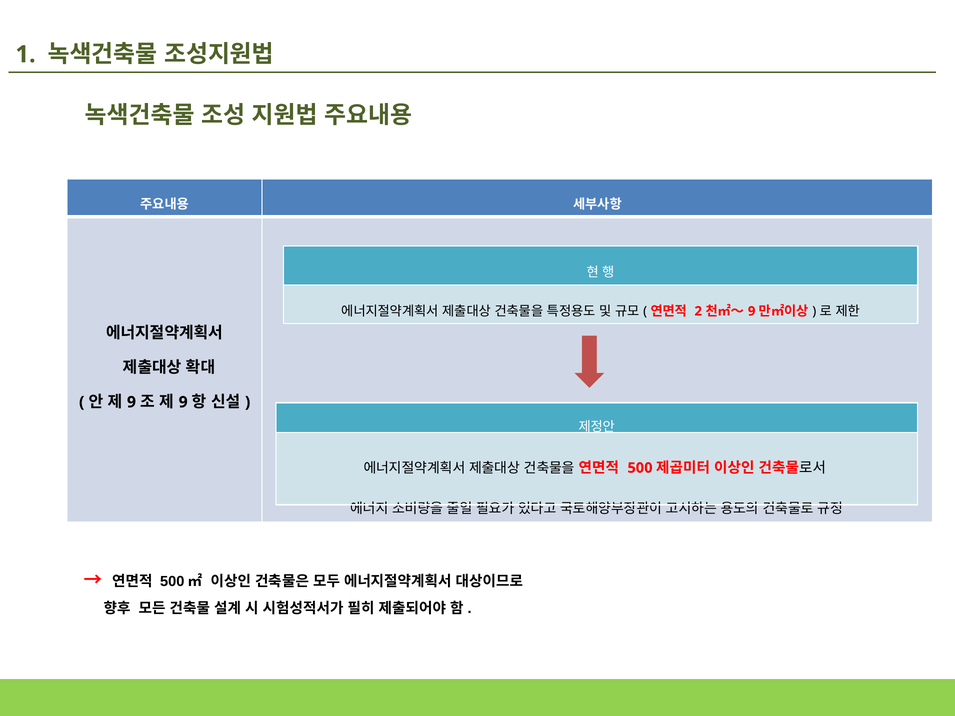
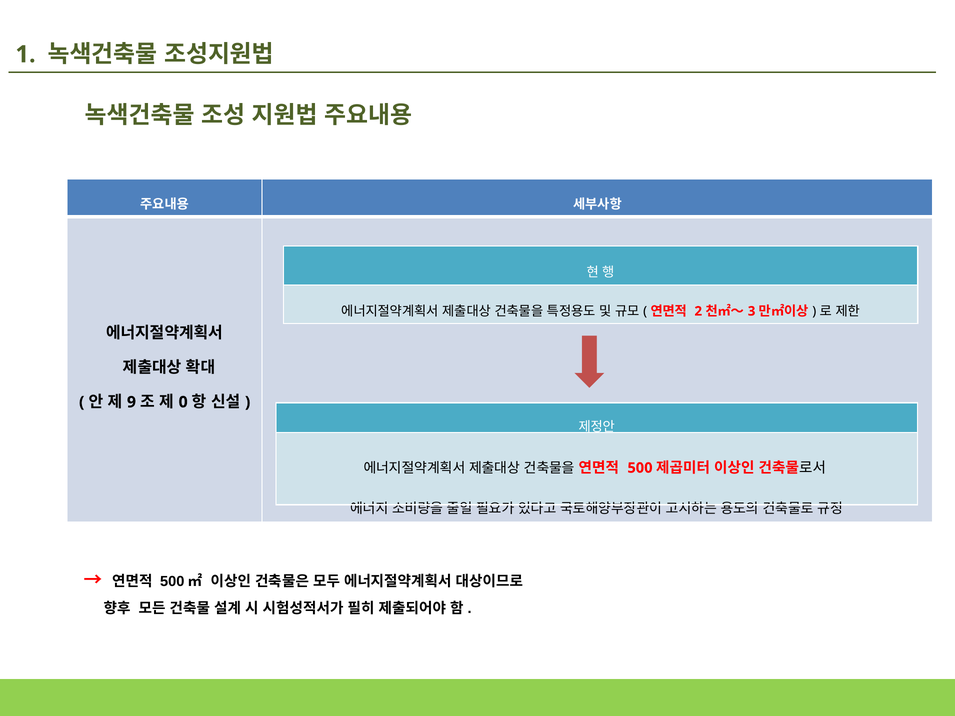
9 at (752, 311): 9 -> 3
9 at (183, 402): 9 -> 0
